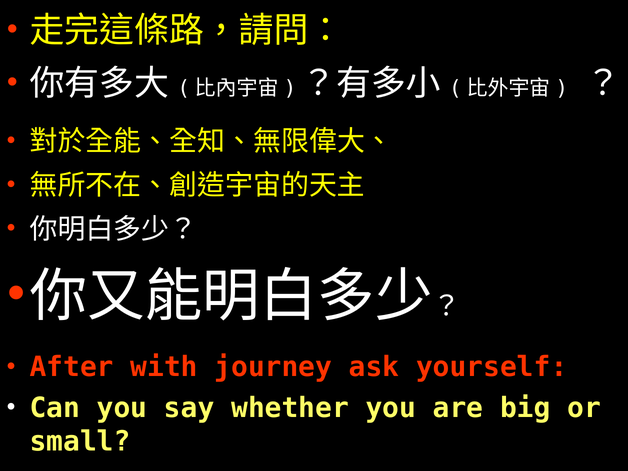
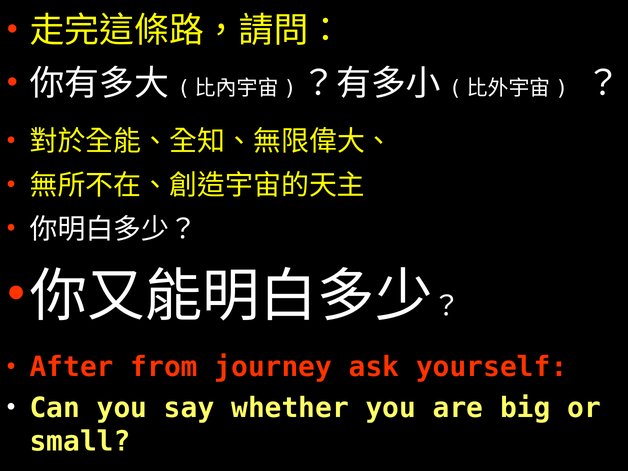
with: with -> from
